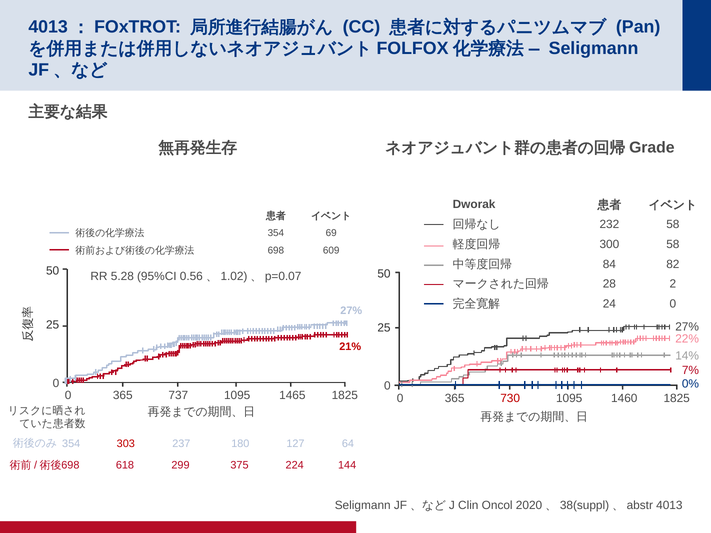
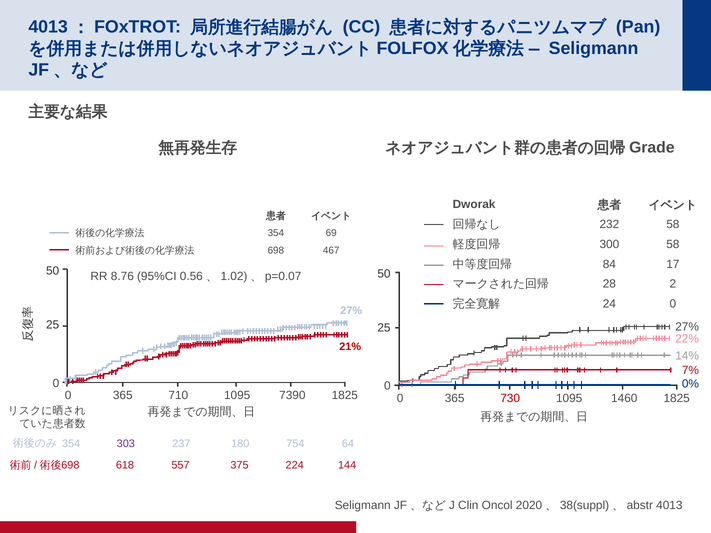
609: 609 -> 467
82: 82 -> 17
5.28: 5.28 -> 8.76
737: 737 -> 710
1465: 1465 -> 7390
303 colour: red -> purple
127: 127 -> 754
299: 299 -> 557
